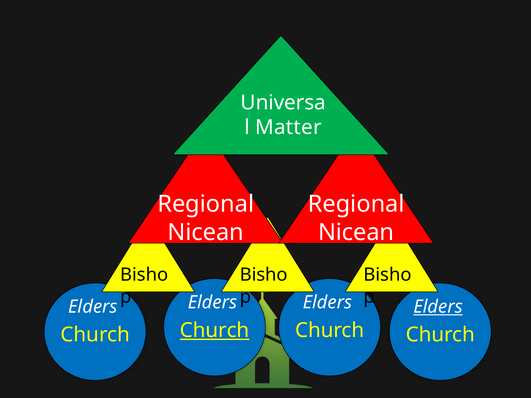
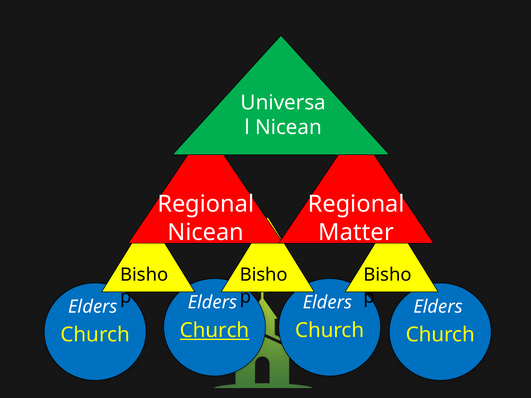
Matter at (288, 127): Matter -> Nicean
Nicean at (356, 233): Nicean -> Matter
Elders at (438, 307) underline: present -> none
